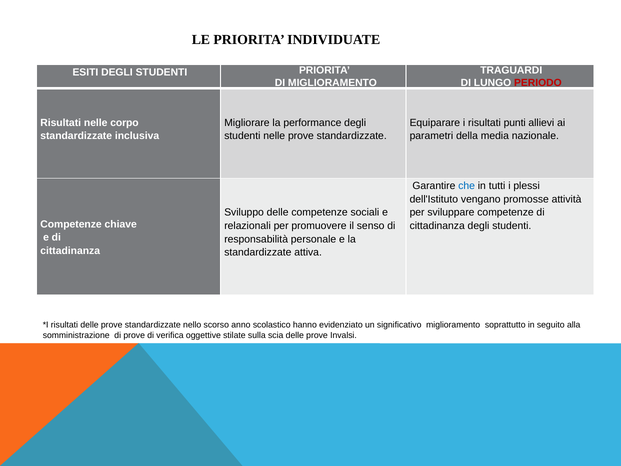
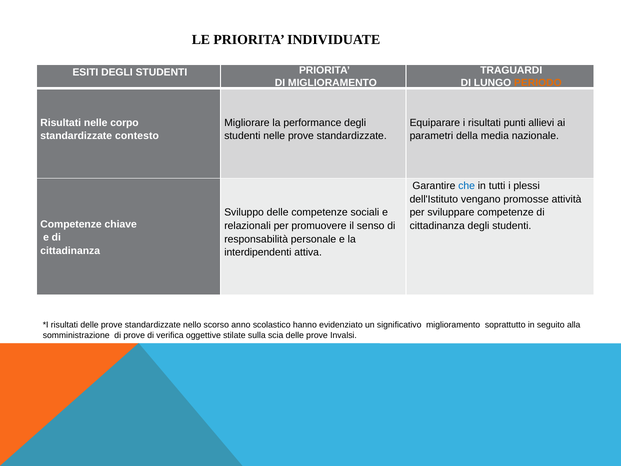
PERIODO colour: red -> orange
inclusiva: inclusiva -> contesto
standardizzate at (258, 252): standardizzate -> interdipendenti
